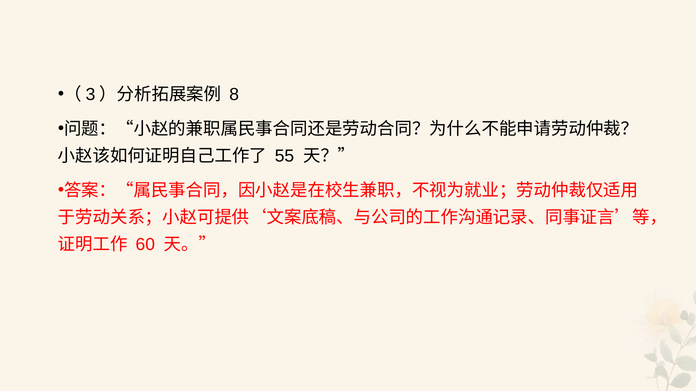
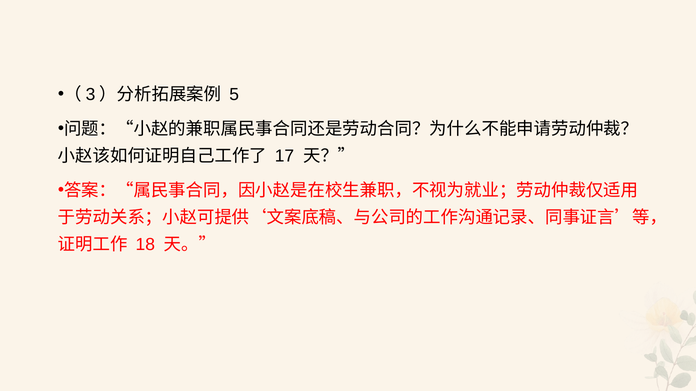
8: 8 -> 5
55: 55 -> 17
60: 60 -> 18
